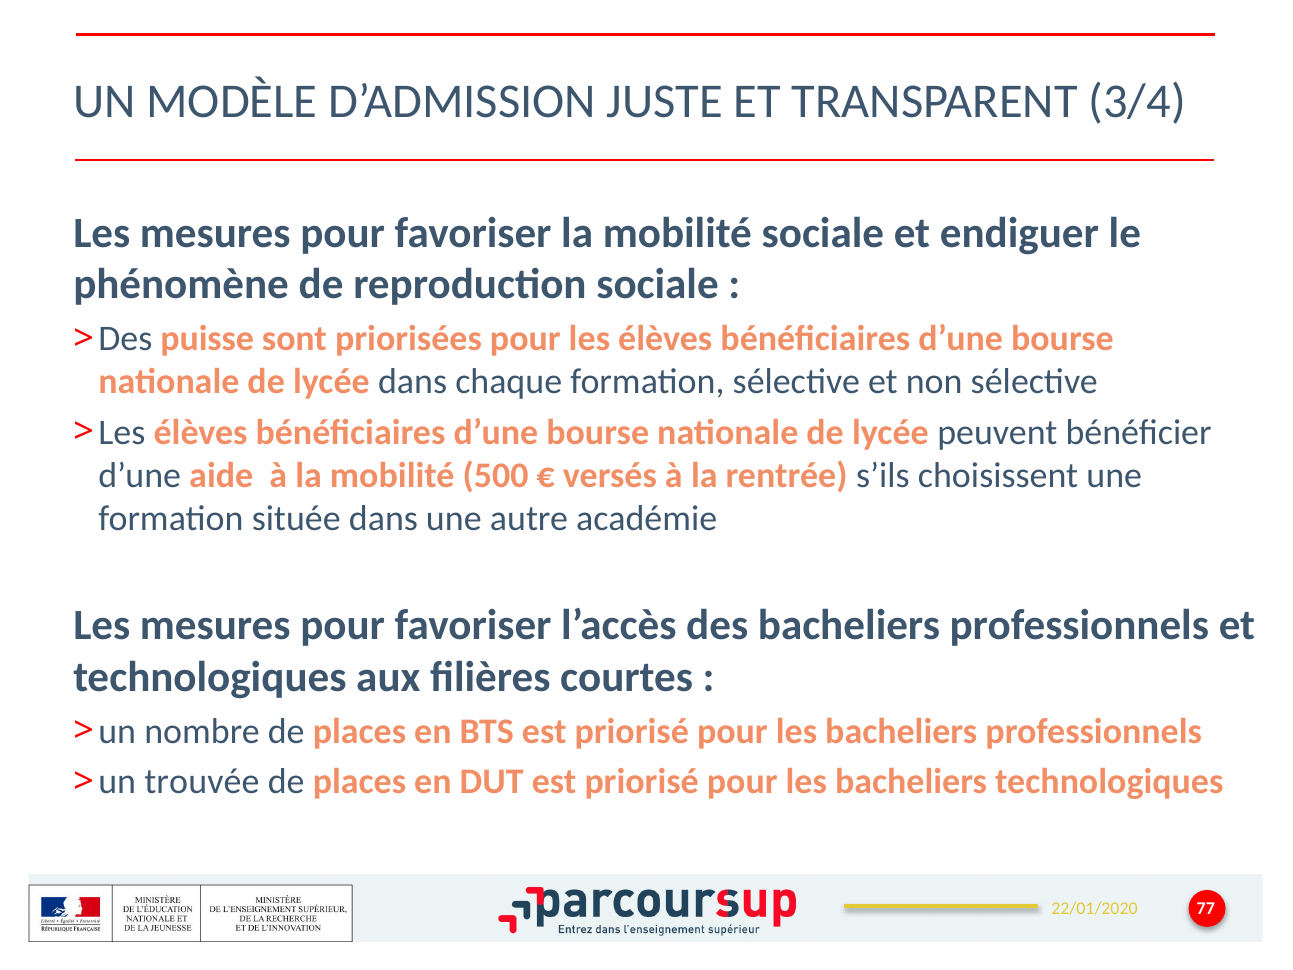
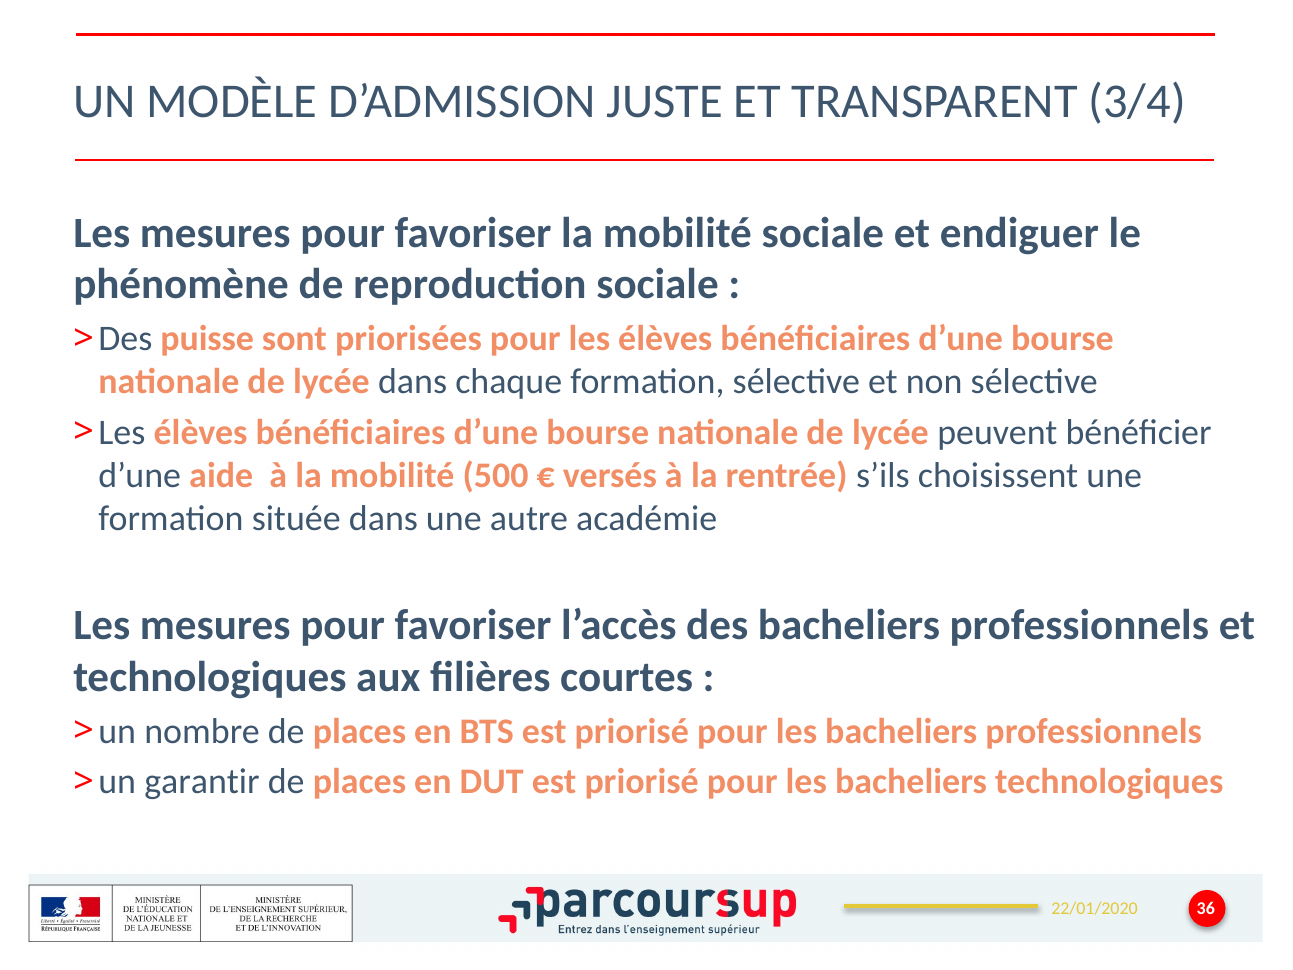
trouvée: trouvée -> garantir
77: 77 -> 36
